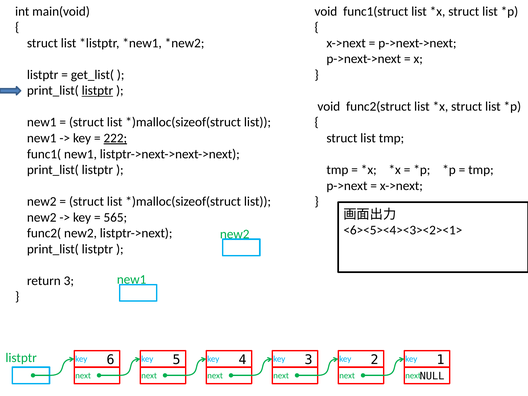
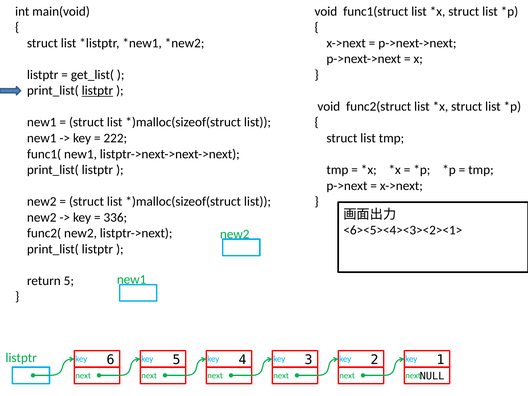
222 underline: present -> none
565: 565 -> 336
return 3: 3 -> 5
